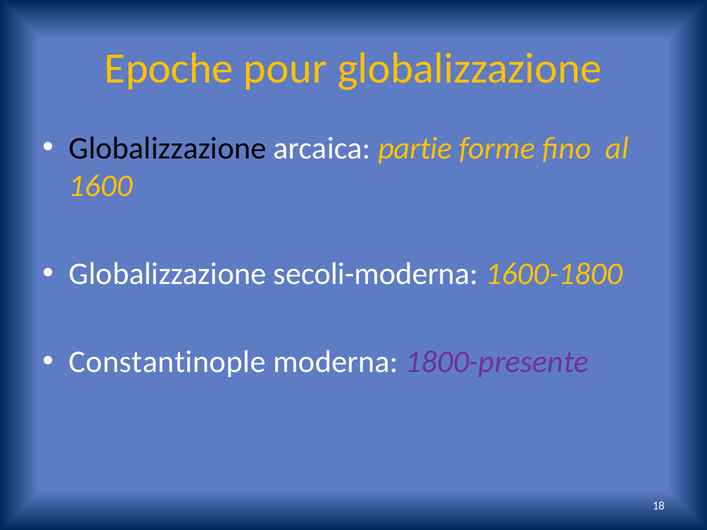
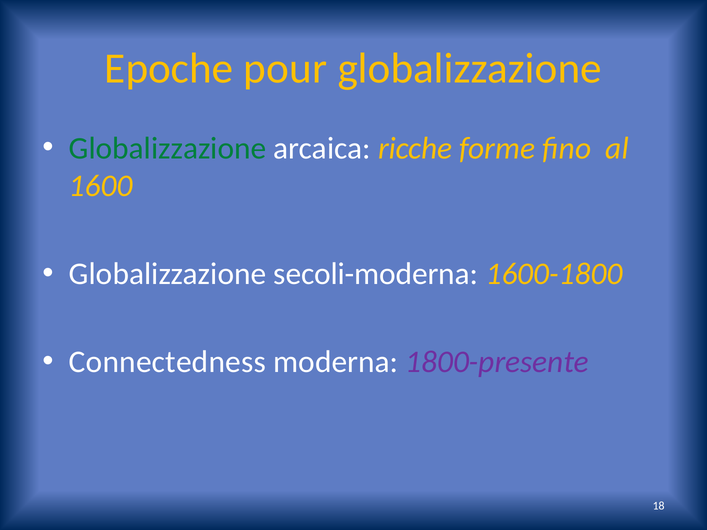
Globalizzazione at (168, 148) colour: black -> green
partie: partie -> ricche
Constantinople: Constantinople -> Connectedness
